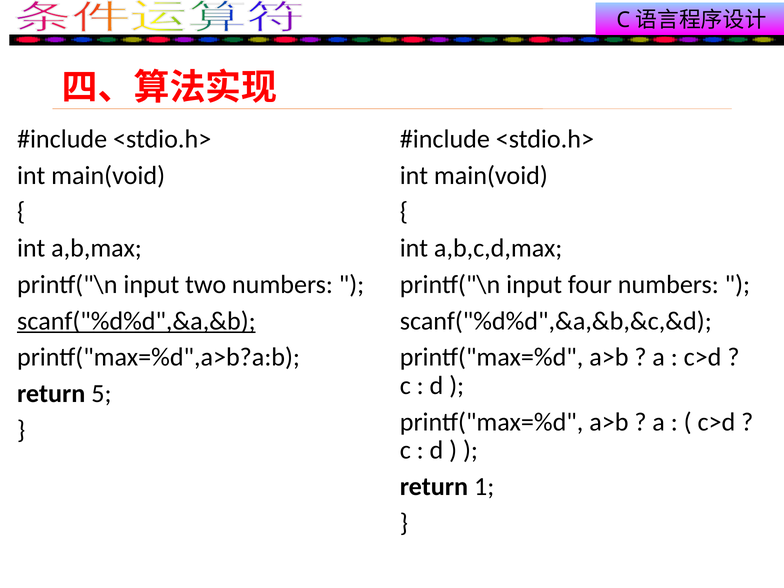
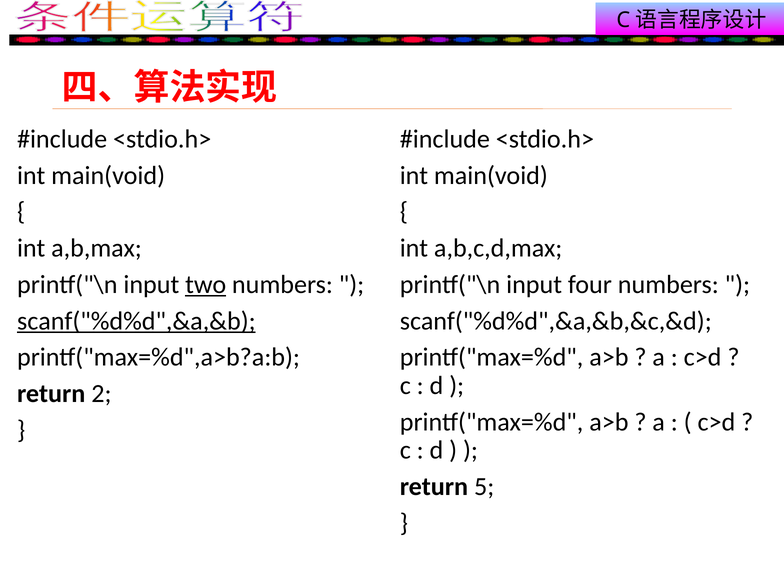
two underline: none -> present
5: 5 -> 2
1: 1 -> 5
